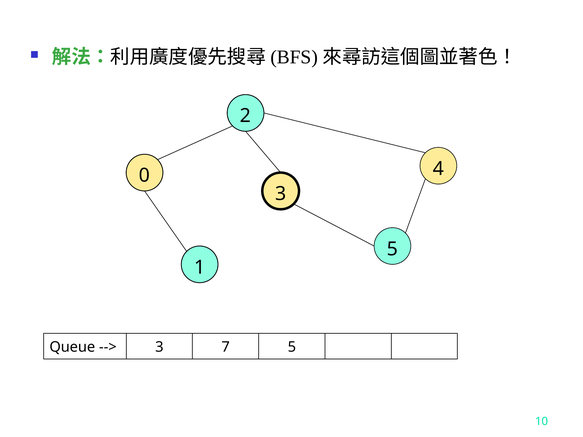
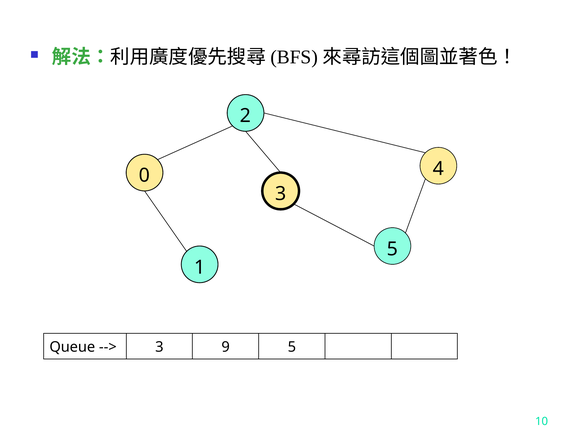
7: 7 -> 9
